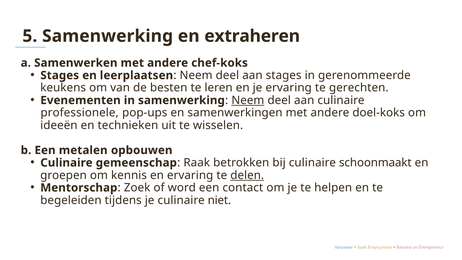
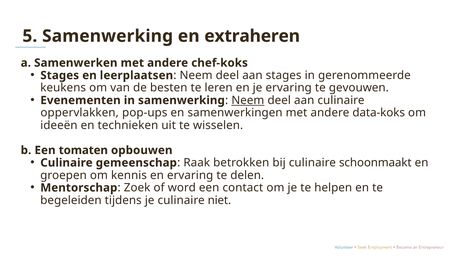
gerechten: gerechten -> gevouwen
professionele: professionele -> oppervlakken
doel-koks: doel-koks -> data-koks
metalen: metalen -> tomaten
delen underline: present -> none
